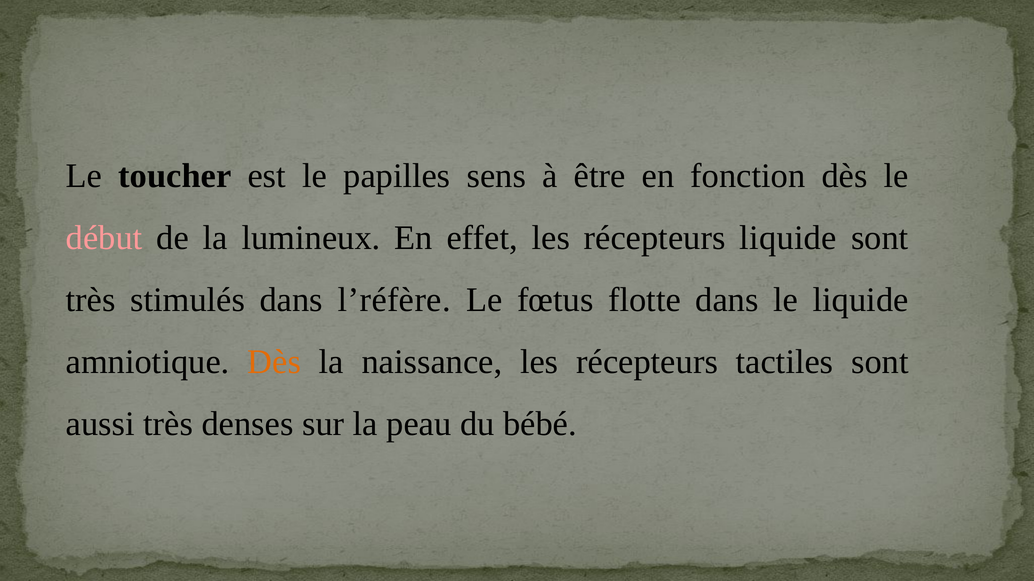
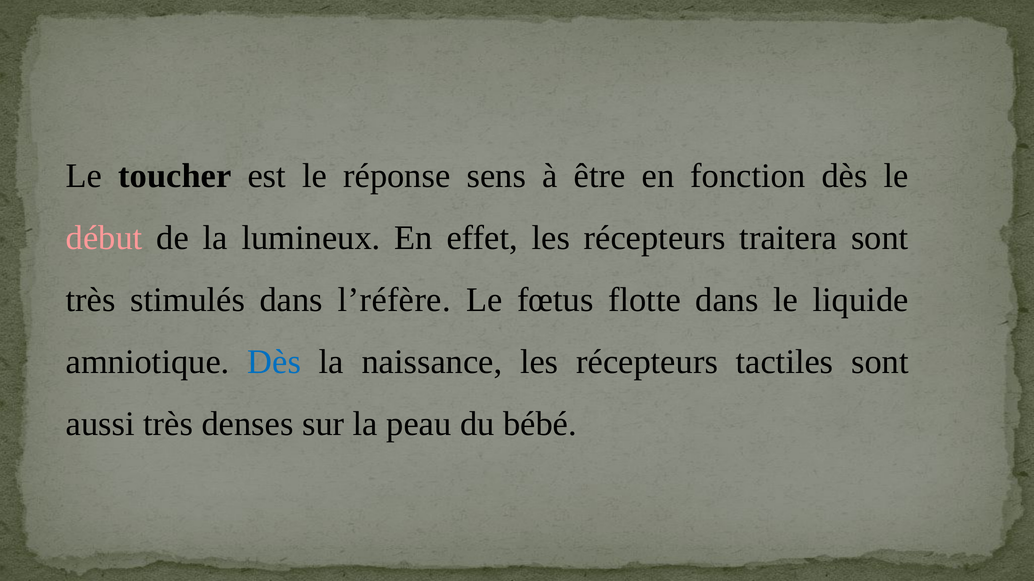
papilles: papilles -> réponse
récepteurs liquide: liquide -> traitera
Dès at (274, 362) colour: orange -> blue
